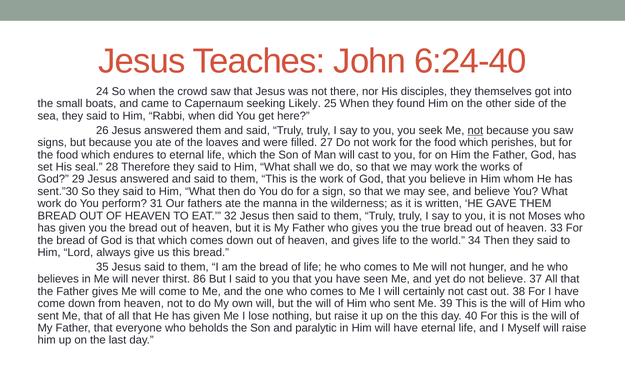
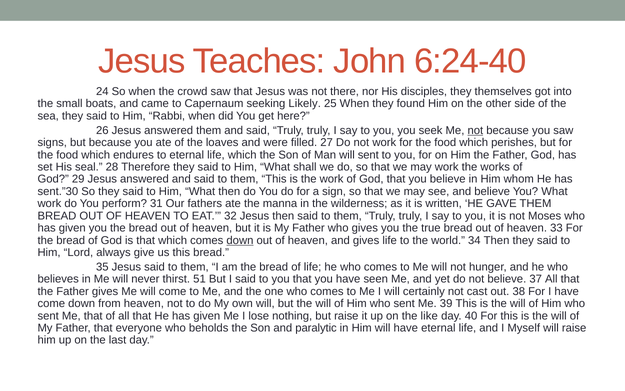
will cast: cast -> sent
down at (240, 240) underline: none -> present
86: 86 -> 51
the this: this -> like
